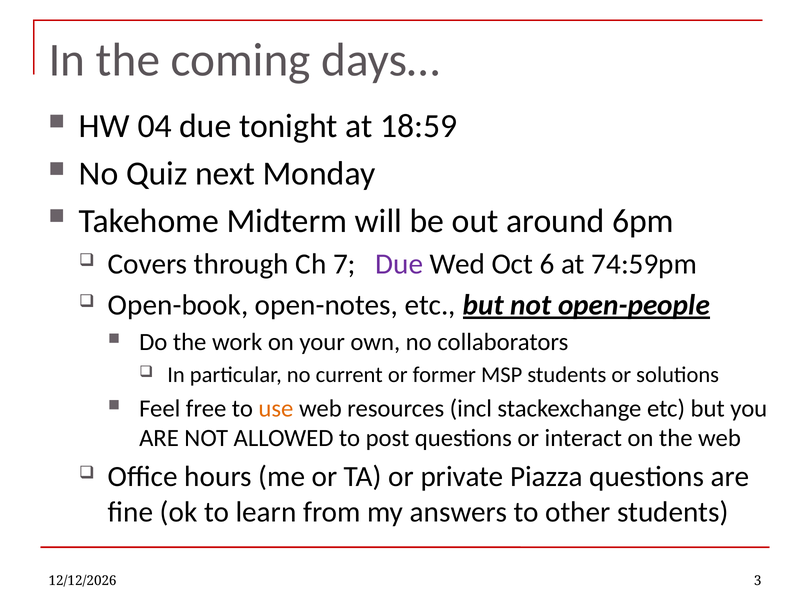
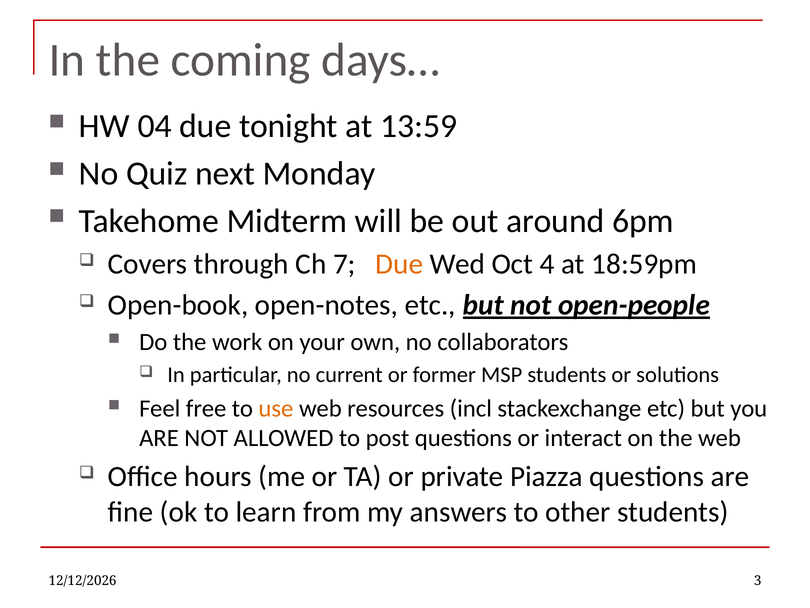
18:59: 18:59 -> 13:59
Due at (399, 264) colour: purple -> orange
6: 6 -> 4
74:59pm: 74:59pm -> 18:59pm
